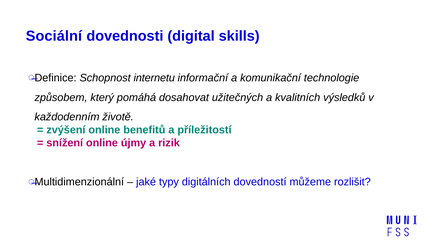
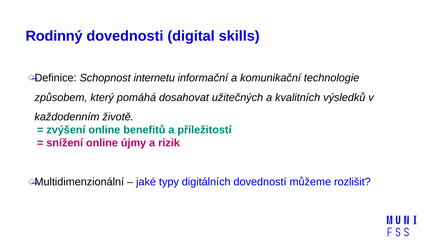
Sociální: Sociální -> Rodinný
